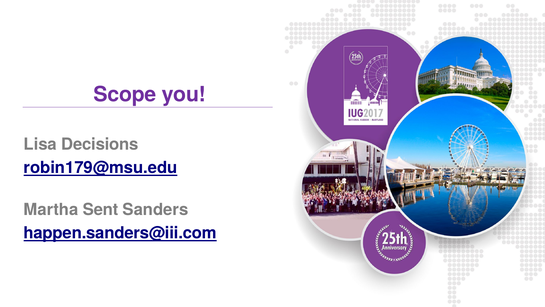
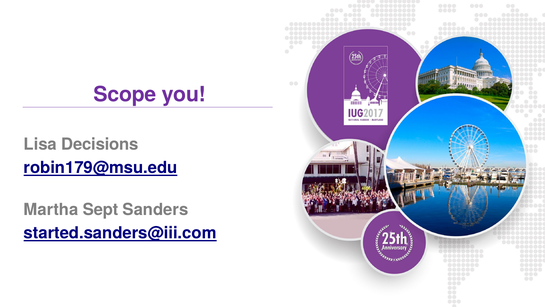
Sent: Sent -> Sept
happen.sanders@iii.com: happen.sanders@iii.com -> started.sanders@iii.com
